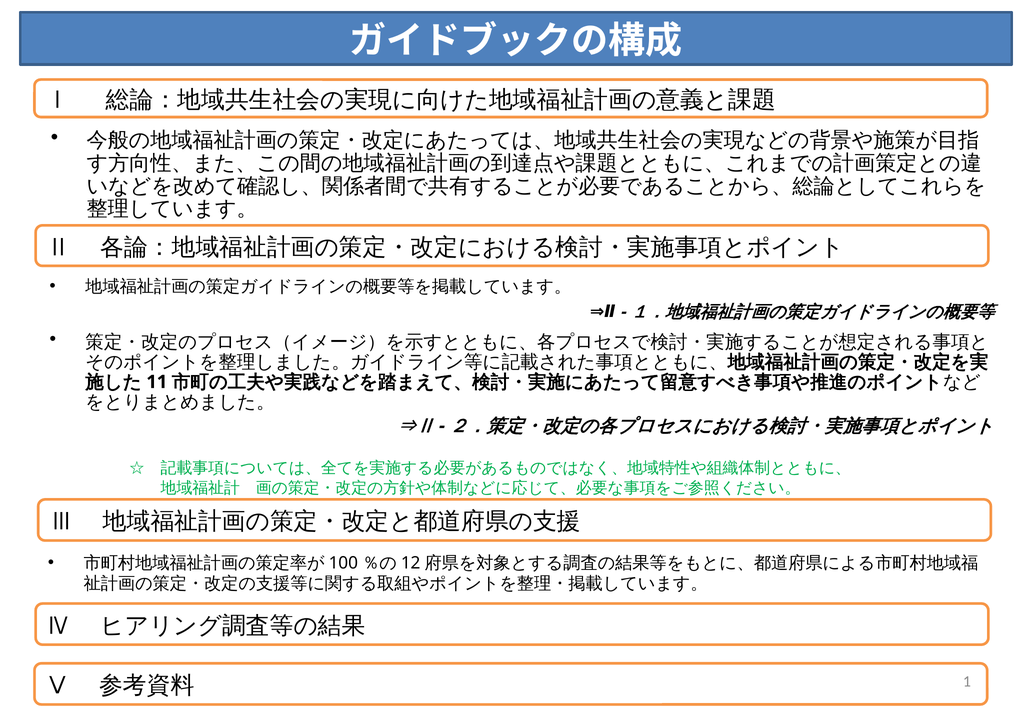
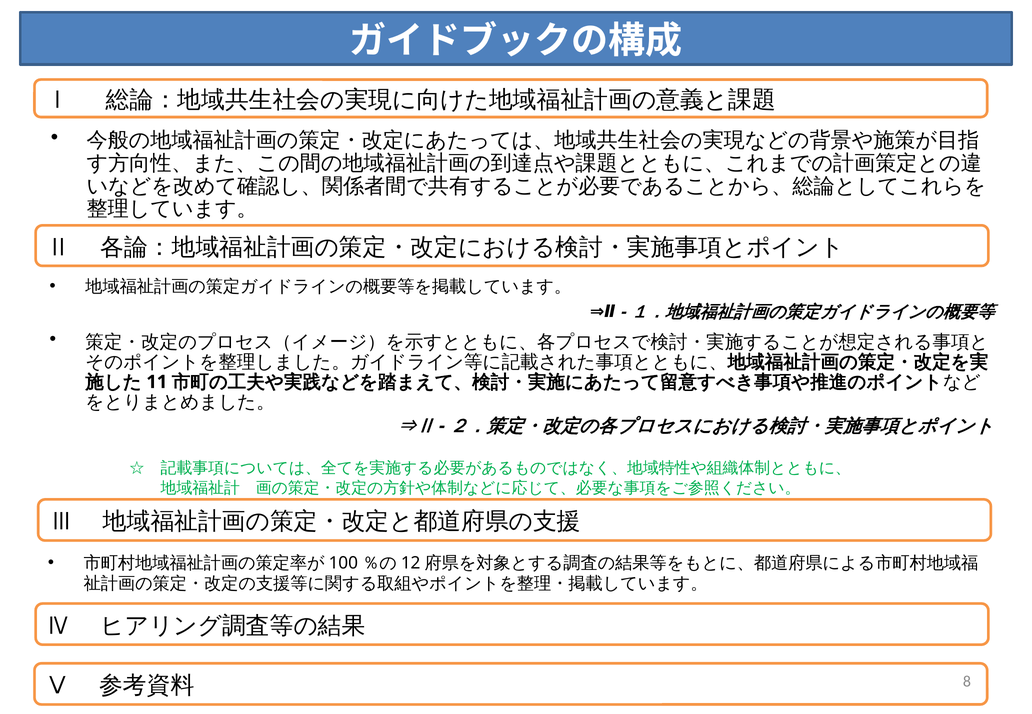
1: 1 -> 8
